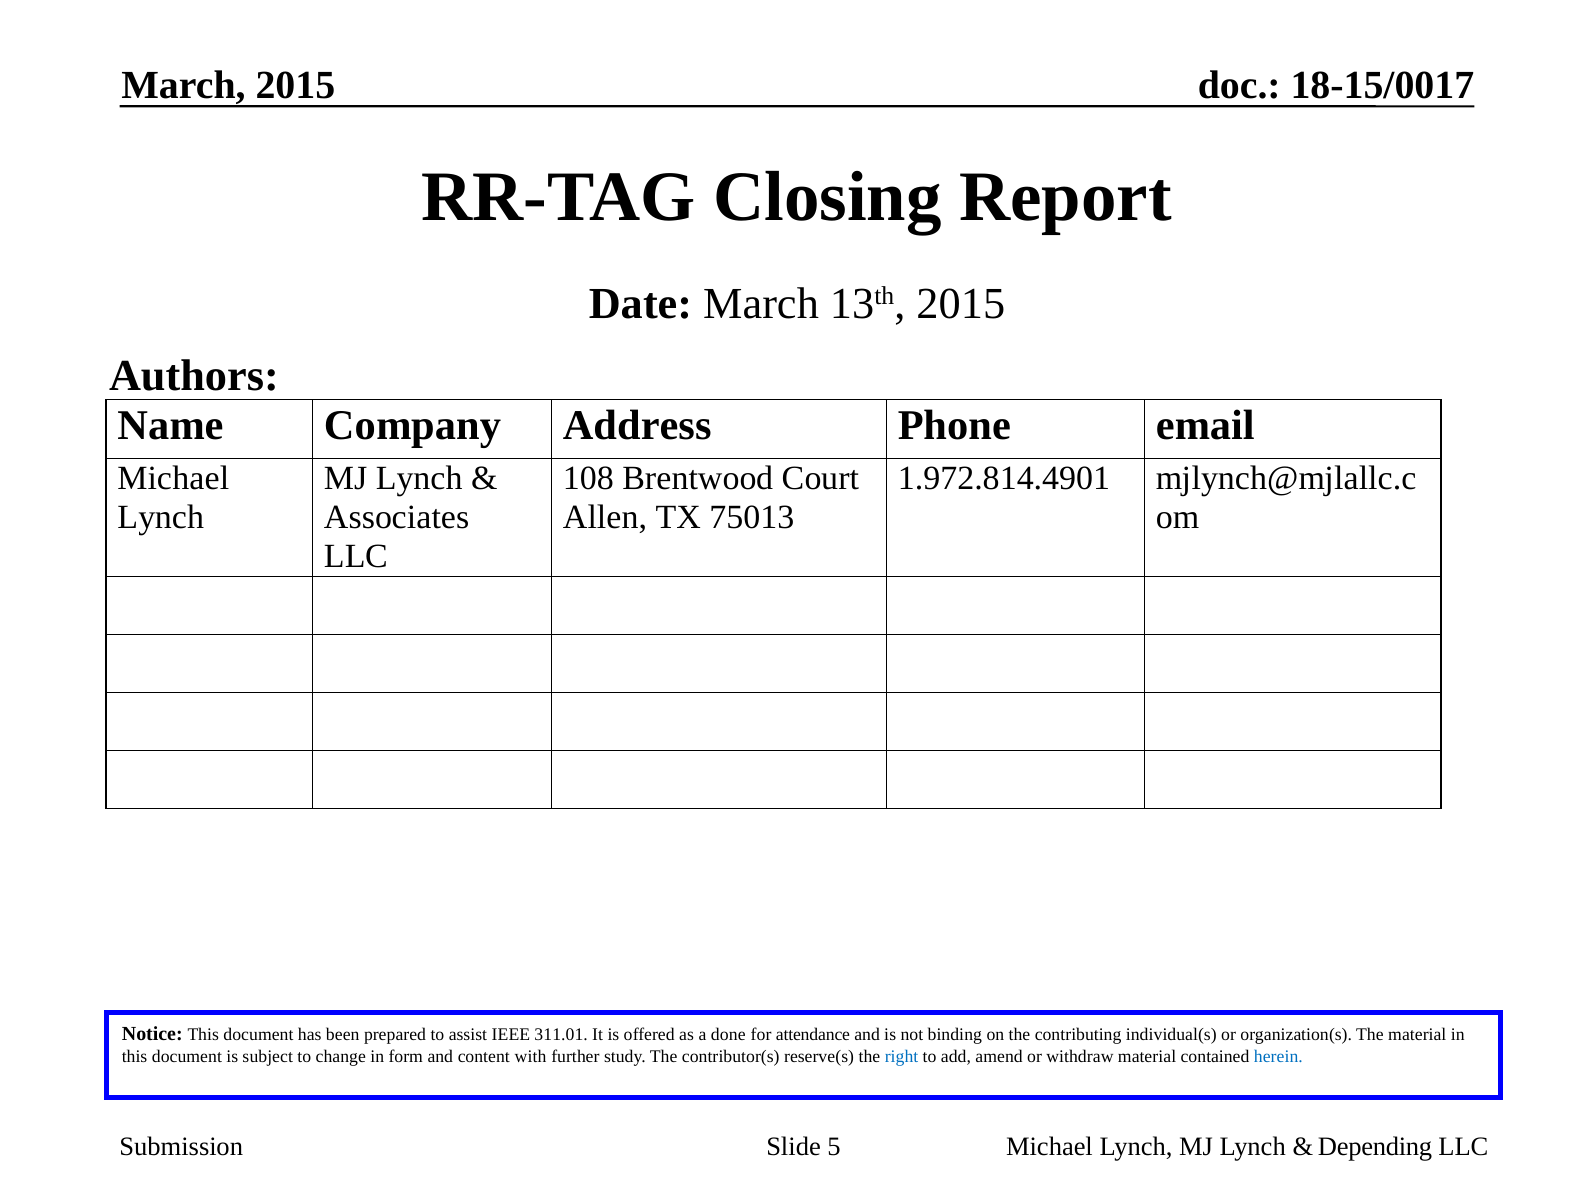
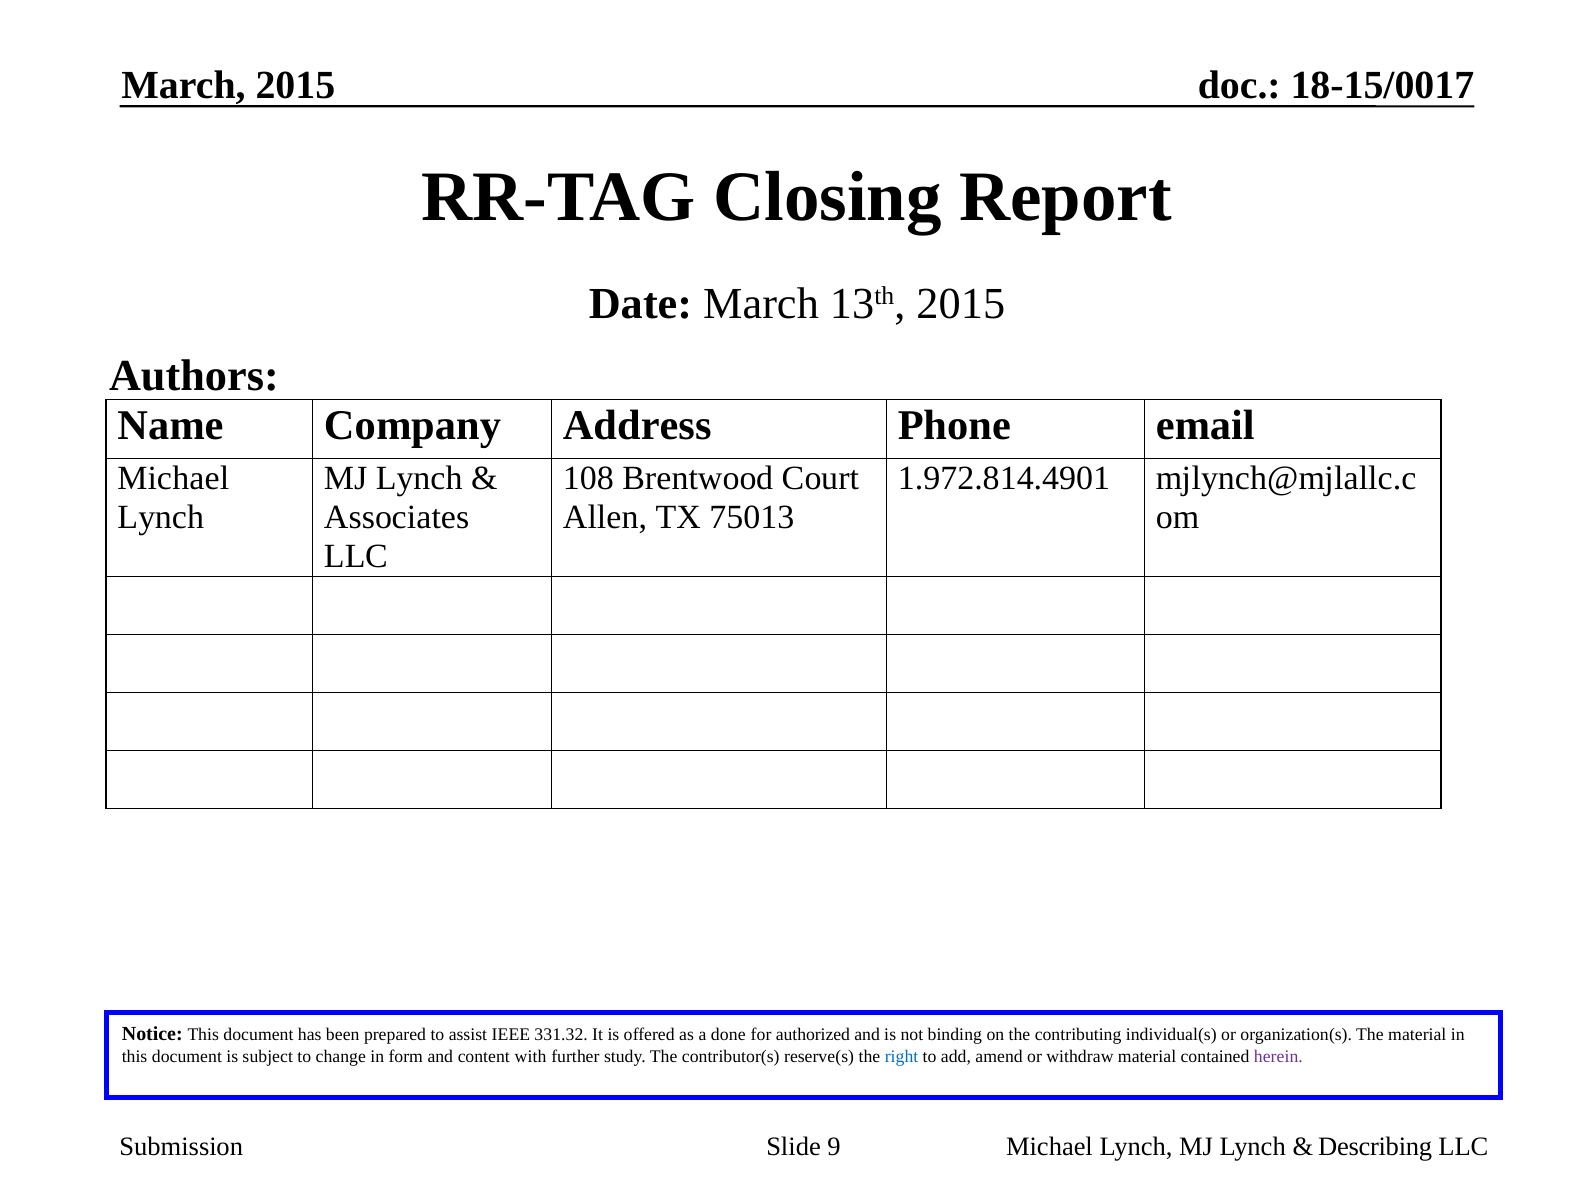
311.01: 311.01 -> 331.32
attendance: attendance -> authorized
herein colour: blue -> purple
5: 5 -> 9
Depending: Depending -> Describing
